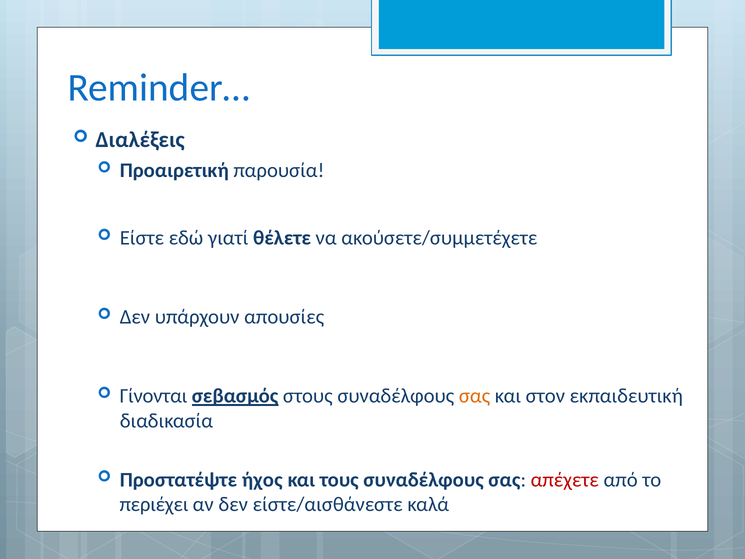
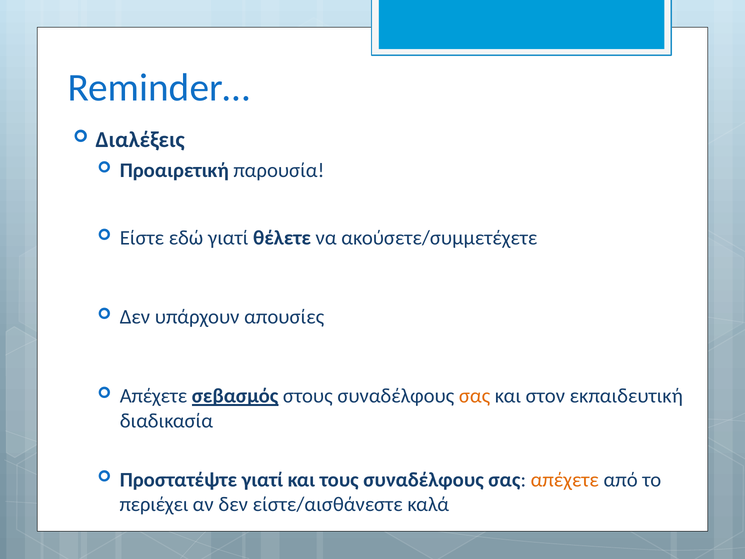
Γίνονται at (154, 396): Γίνονται -> Απέχετε
Προστατέψτε ήχος: ήχος -> γιατί
απέχετε at (565, 480) colour: red -> orange
